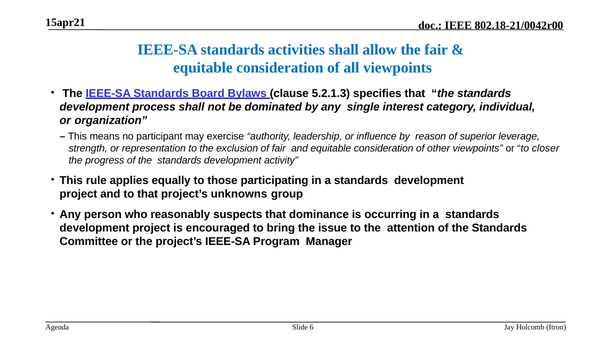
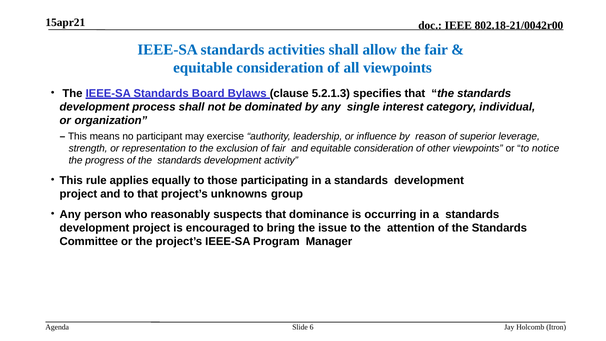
closer: closer -> notice
